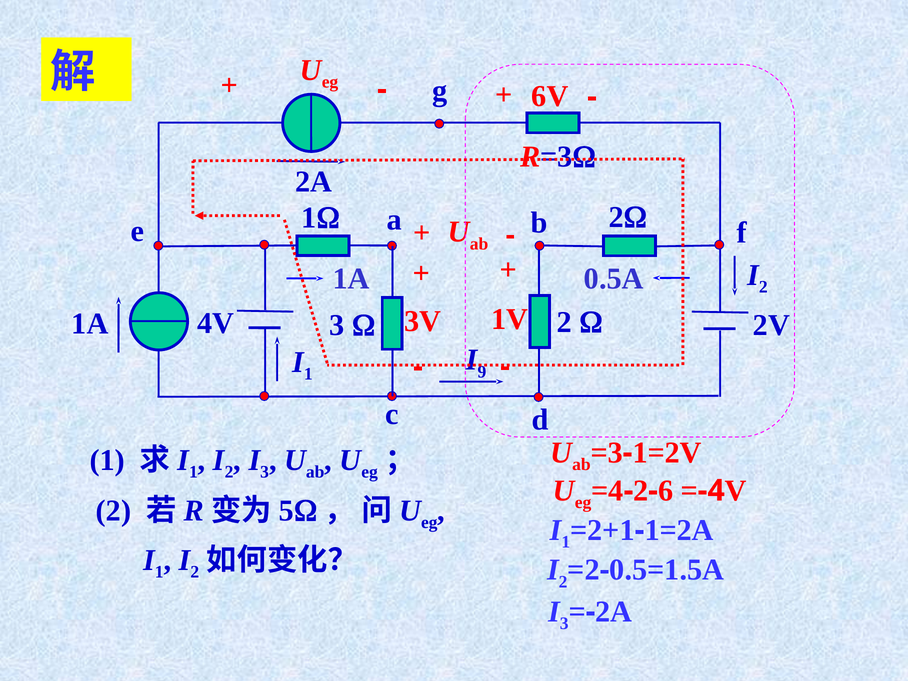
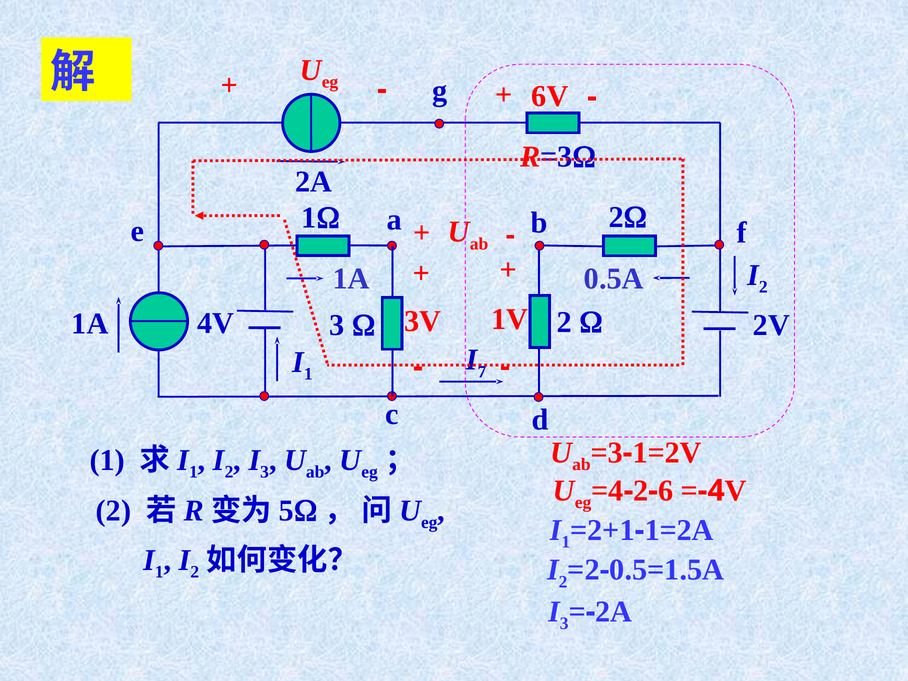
9: 9 -> 7
